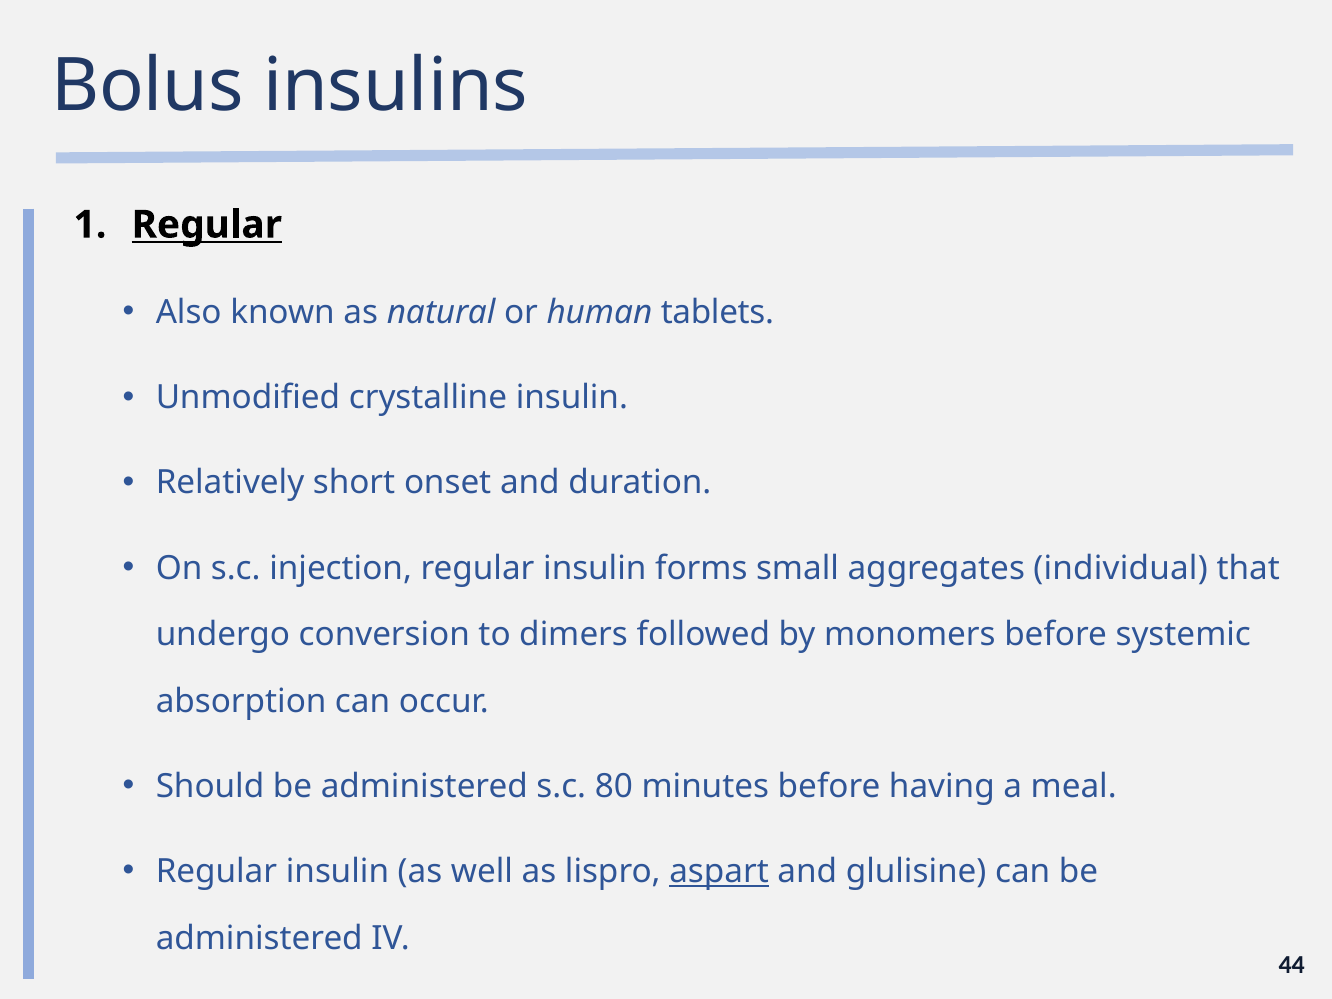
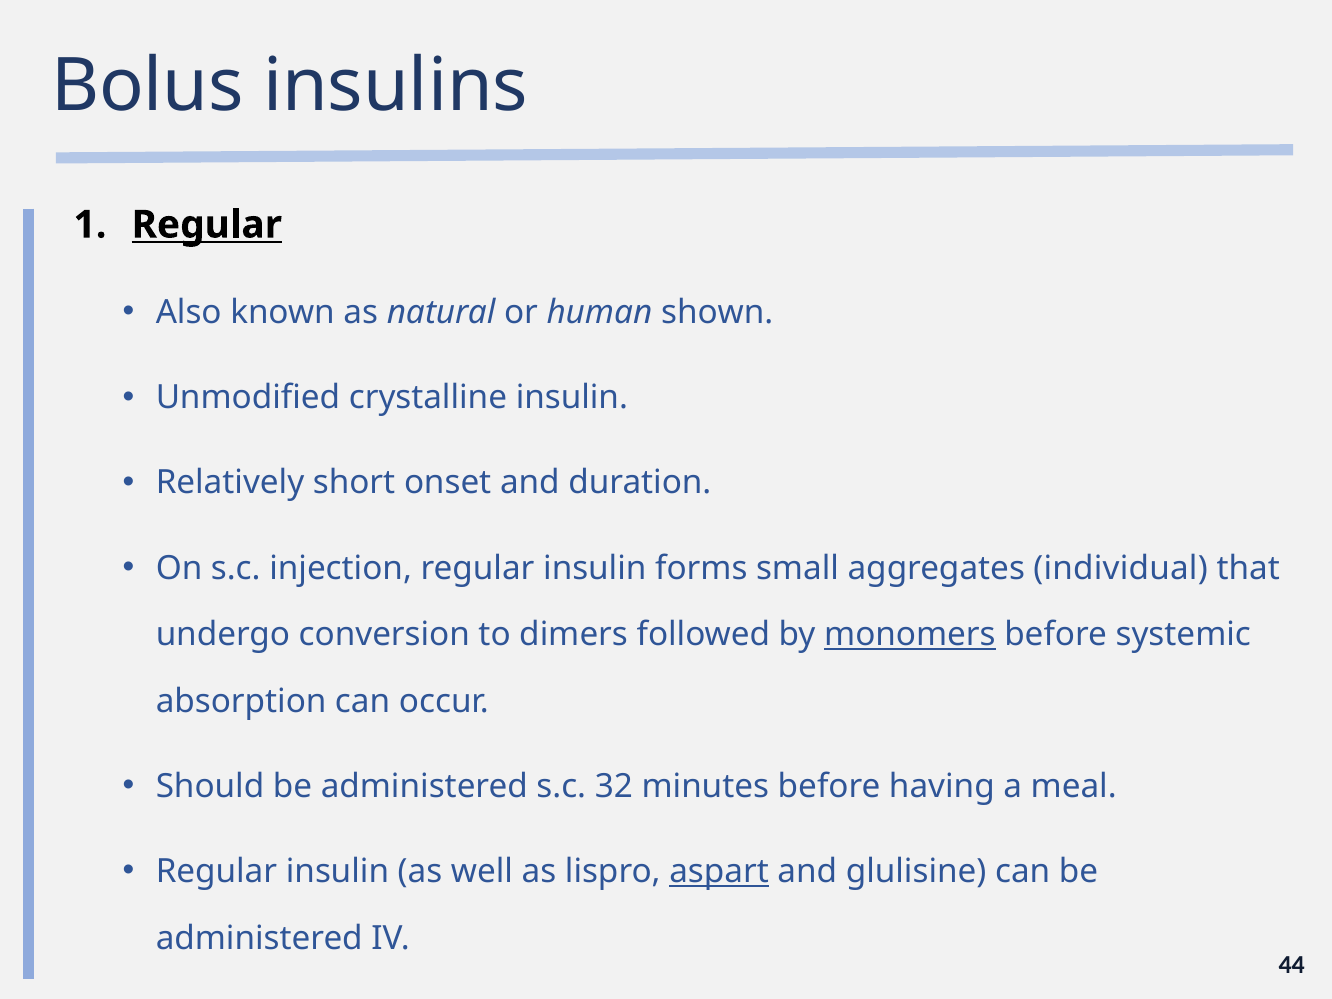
tablets: tablets -> shown
monomers underline: none -> present
80: 80 -> 32
